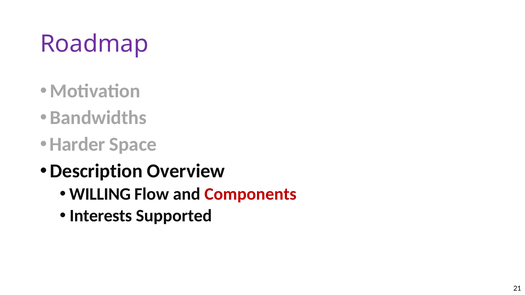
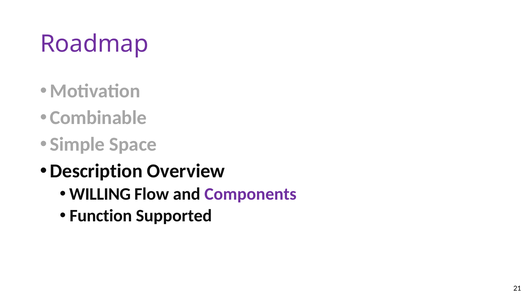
Bandwidths: Bandwidths -> Combinable
Harder: Harder -> Simple
Components colour: red -> purple
Interests: Interests -> Function
